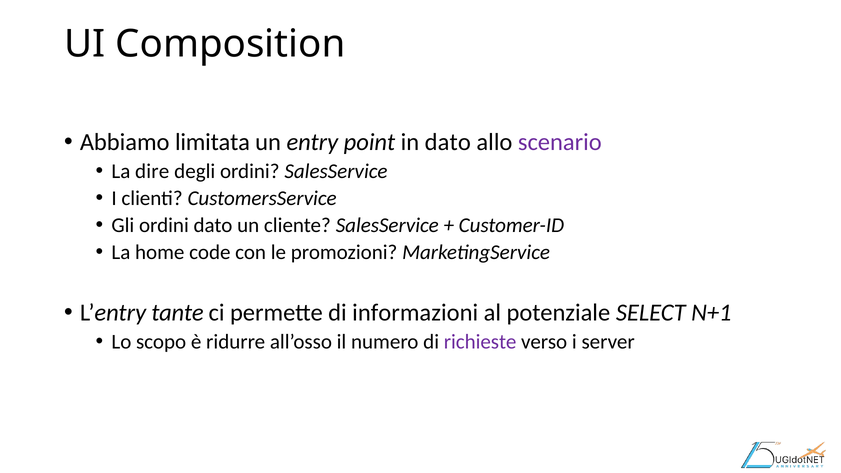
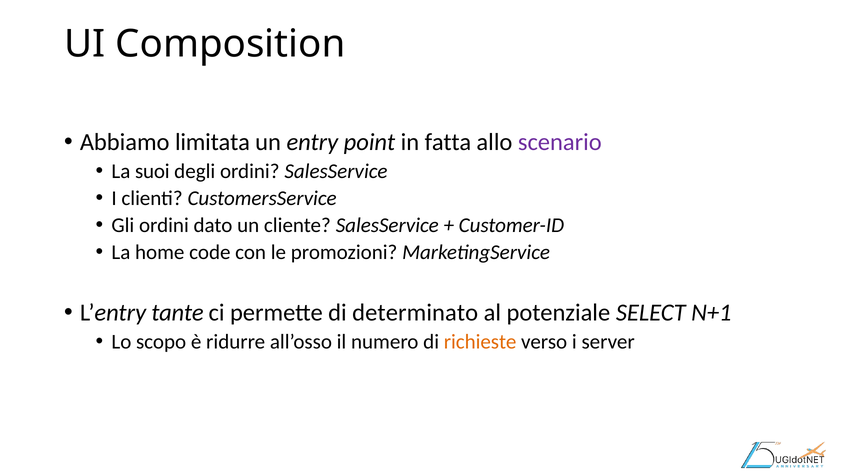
in dato: dato -> fatta
dire: dire -> suoi
informazioni: informazioni -> determinato
richieste colour: purple -> orange
